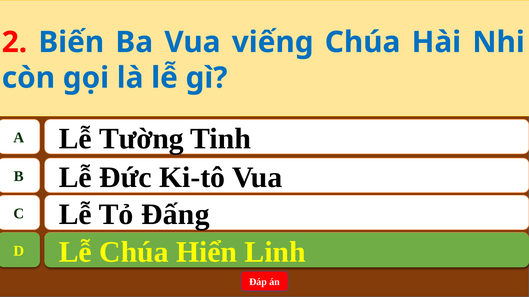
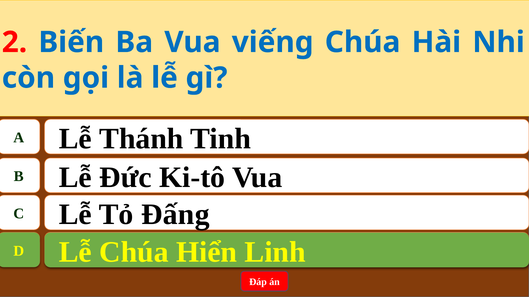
Tường: Tường -> Thánh
